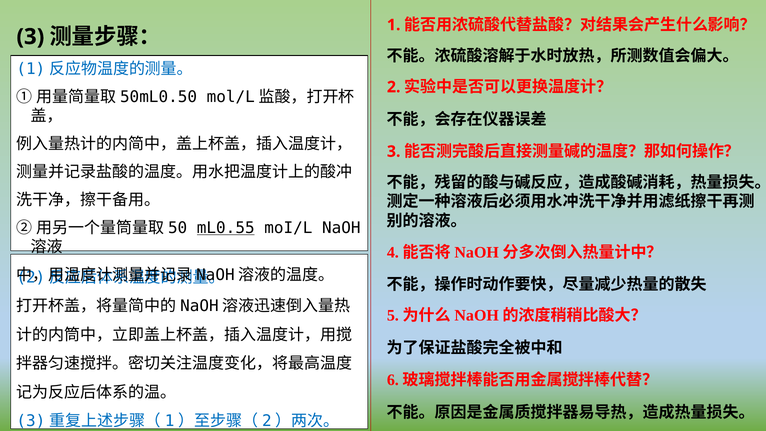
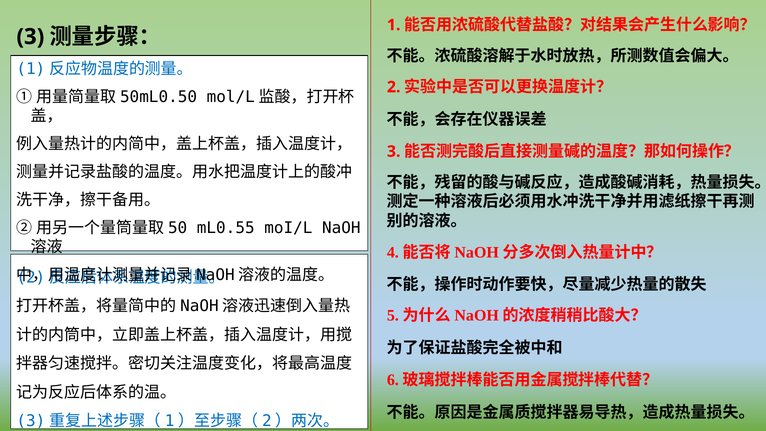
mL0.55 underline: present -> none
